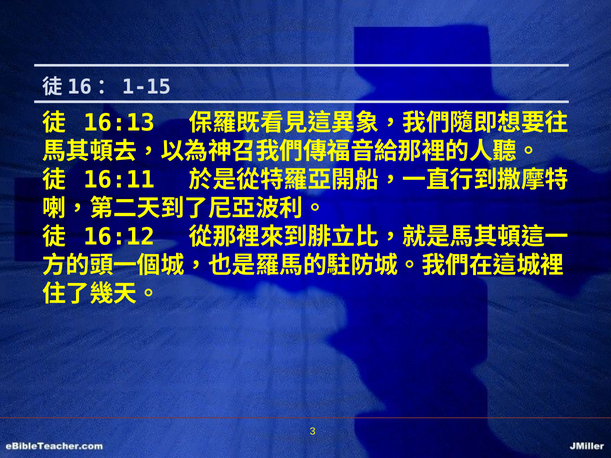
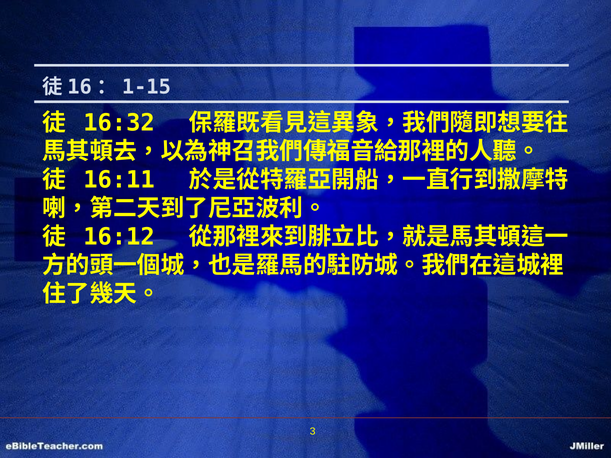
16:13: 16:13 -> 16:32
